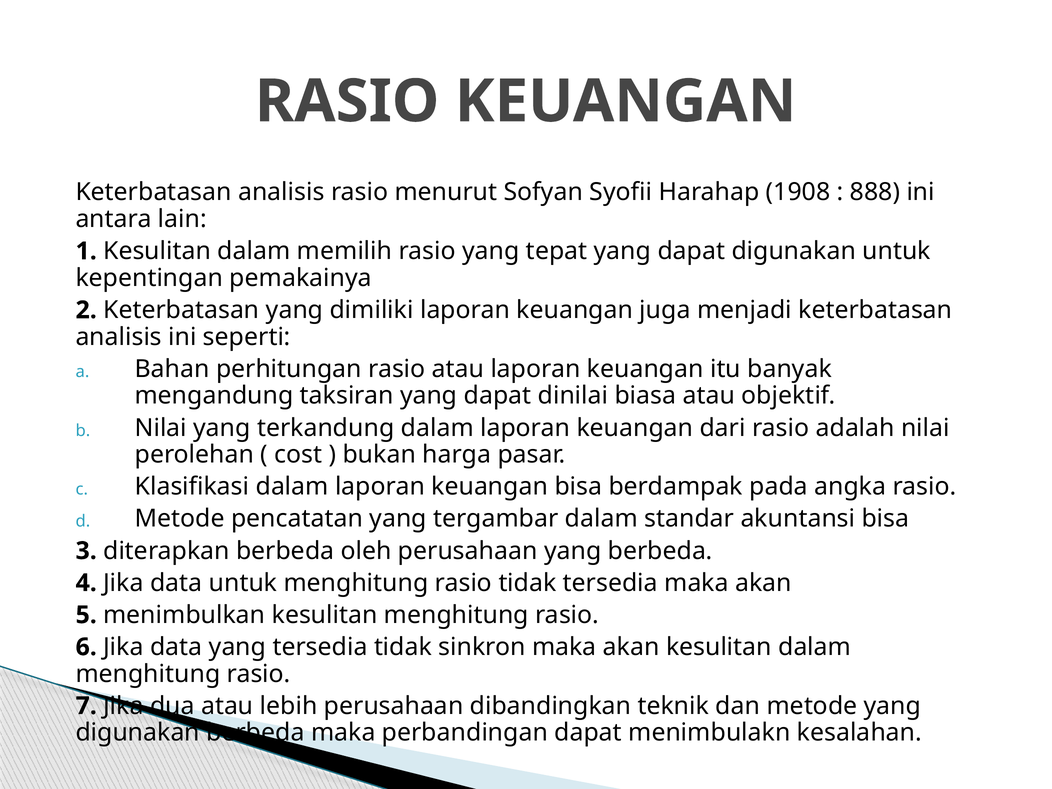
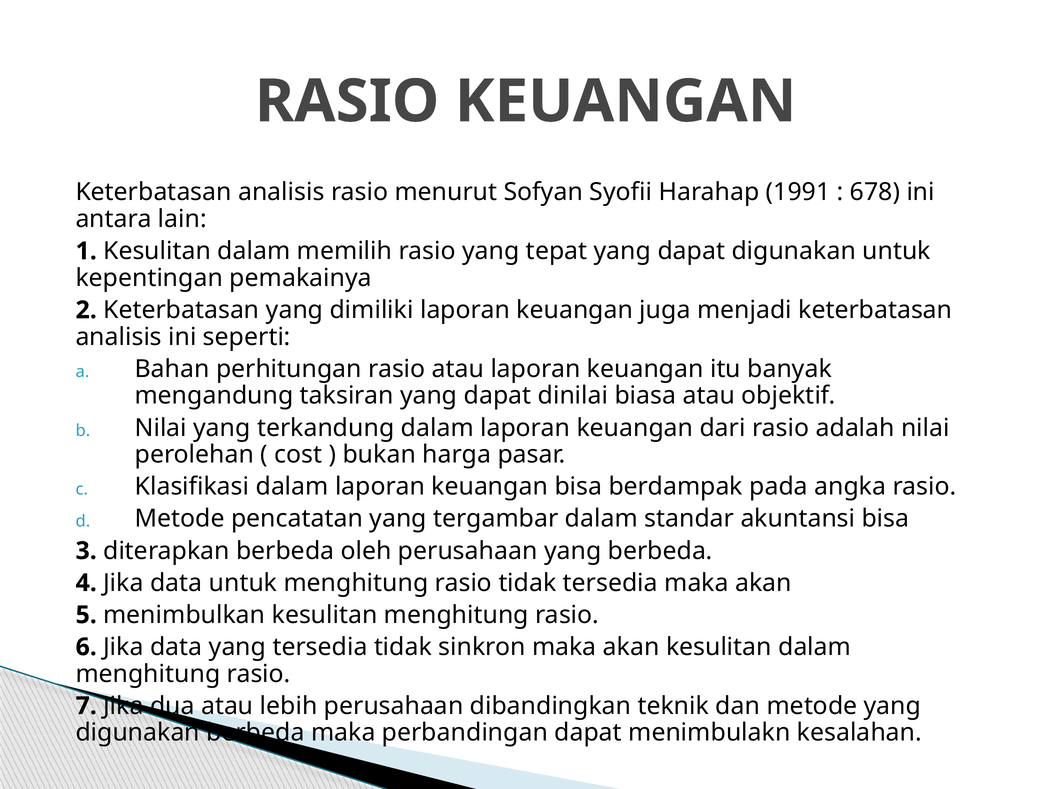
1908: 1908 -> 1991
888: 888 -> 678
